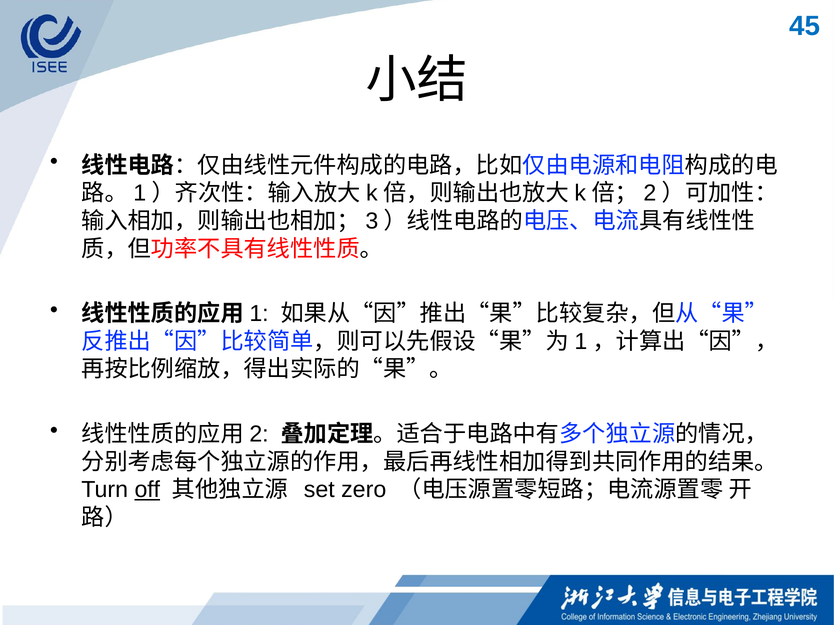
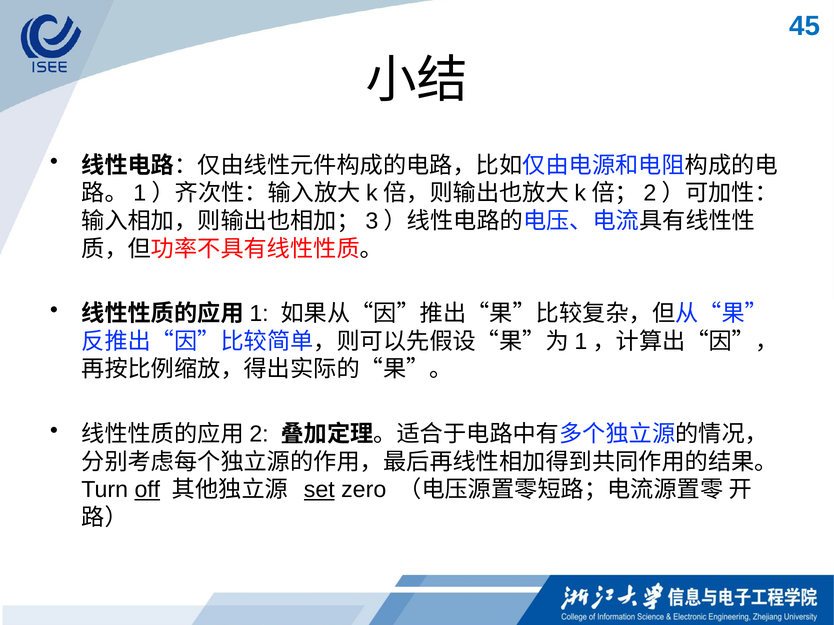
set underline: none -> present
